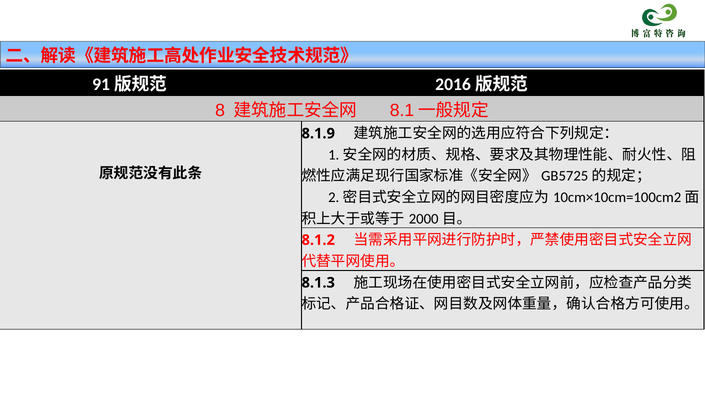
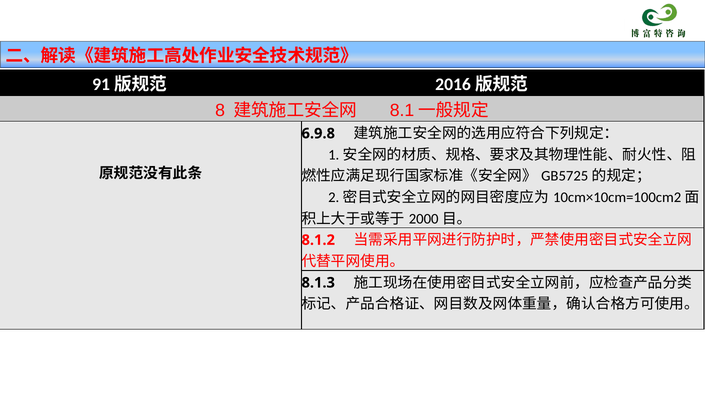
8.1.9: 8.1.9 -> 6.9.8
